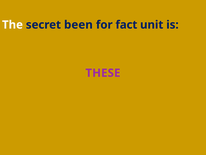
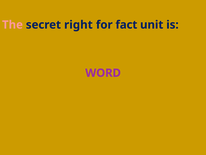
The colour: white -> pink
been: been -> right
THESE: THESE -> WORD
